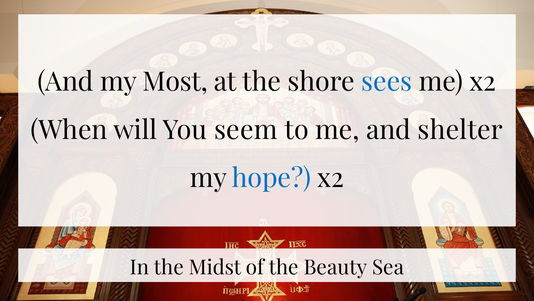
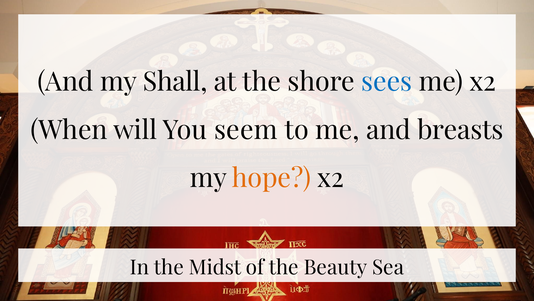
Most: Most -> Shall
shelter: shelter -> breasts
hope colour: blue -> orange
